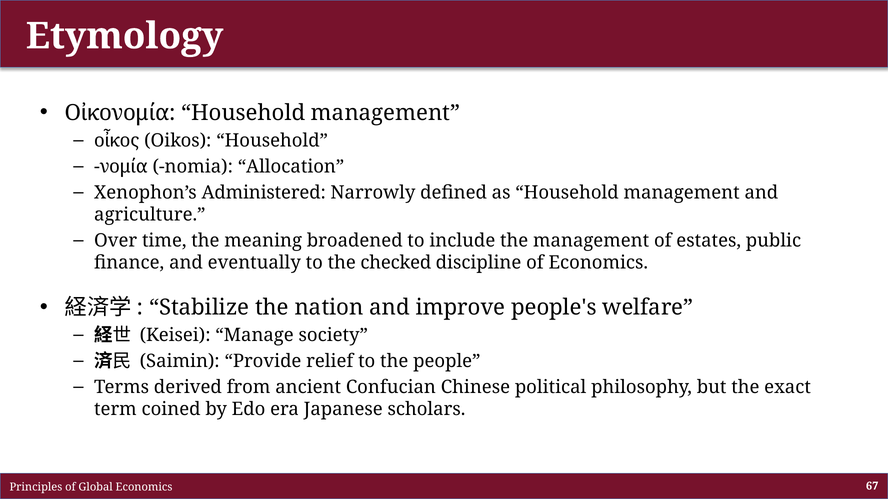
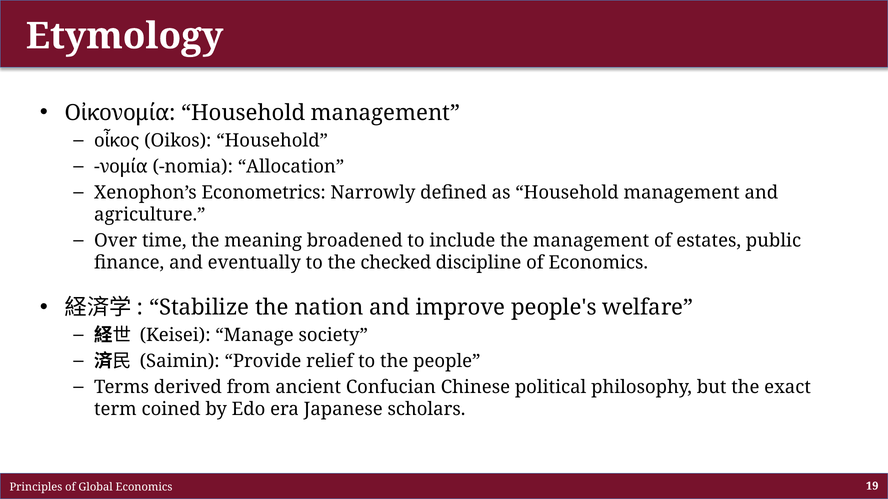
Administered: Administered -> Econometrics
67: 67 -> 19
